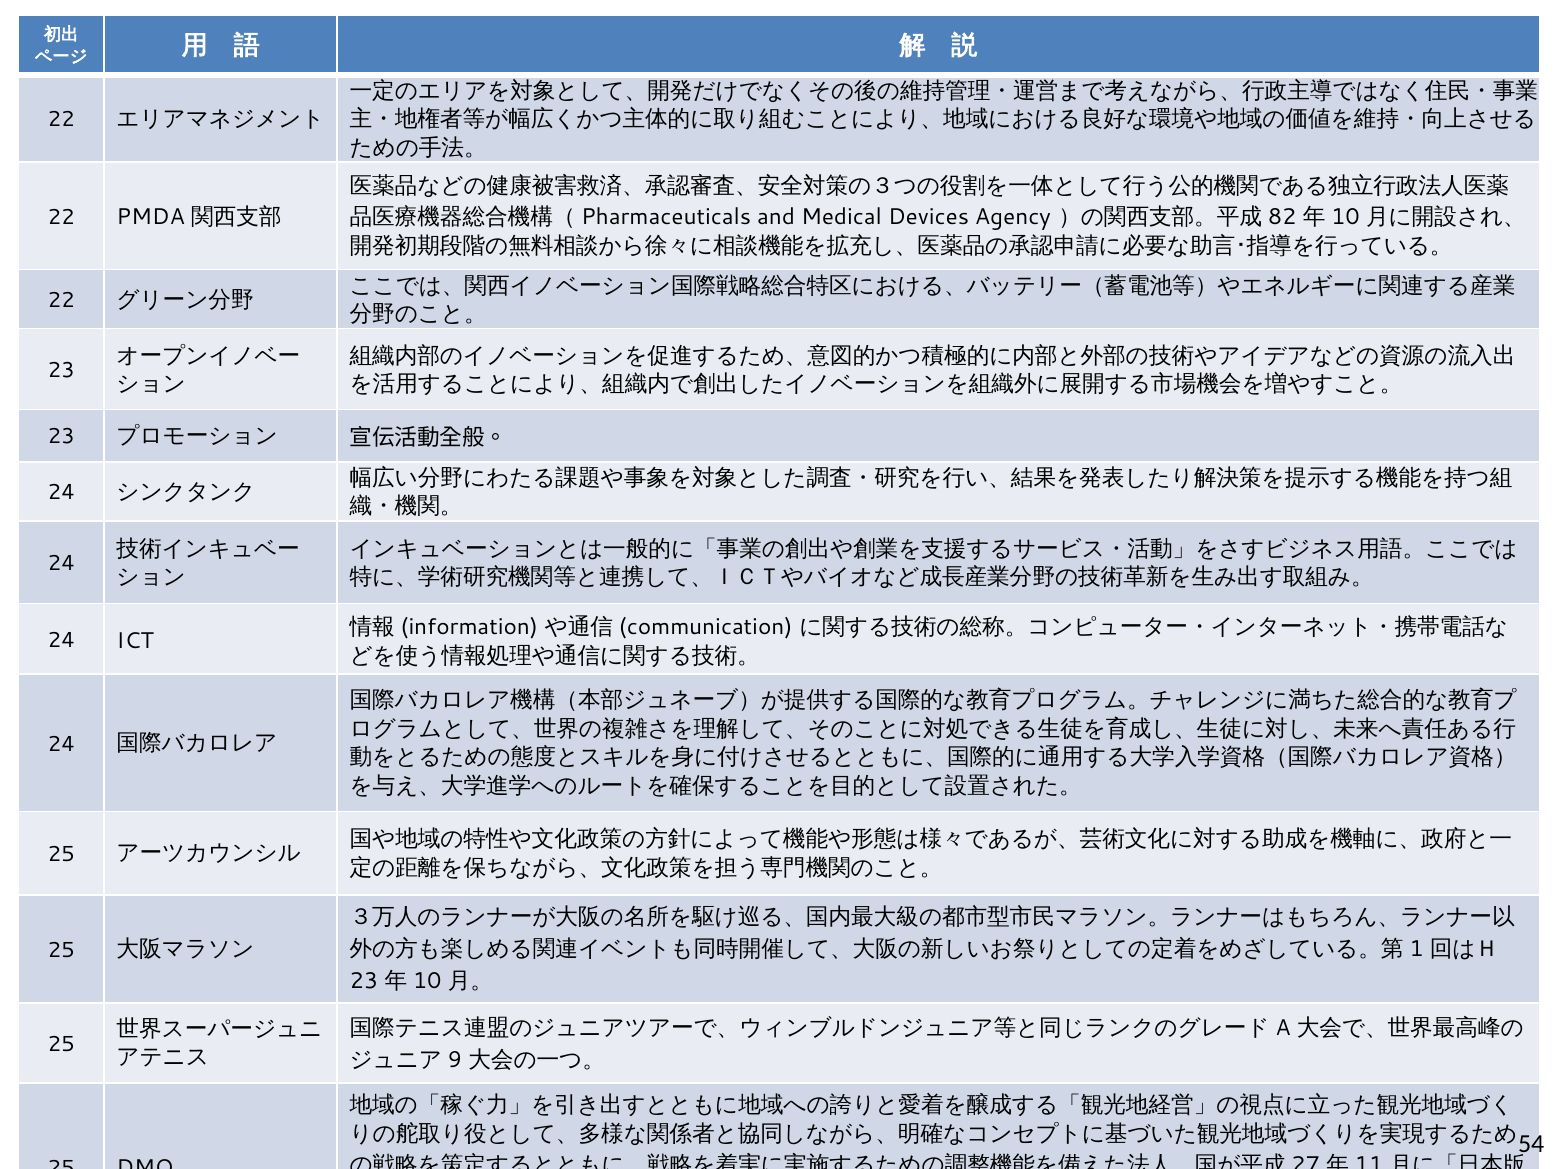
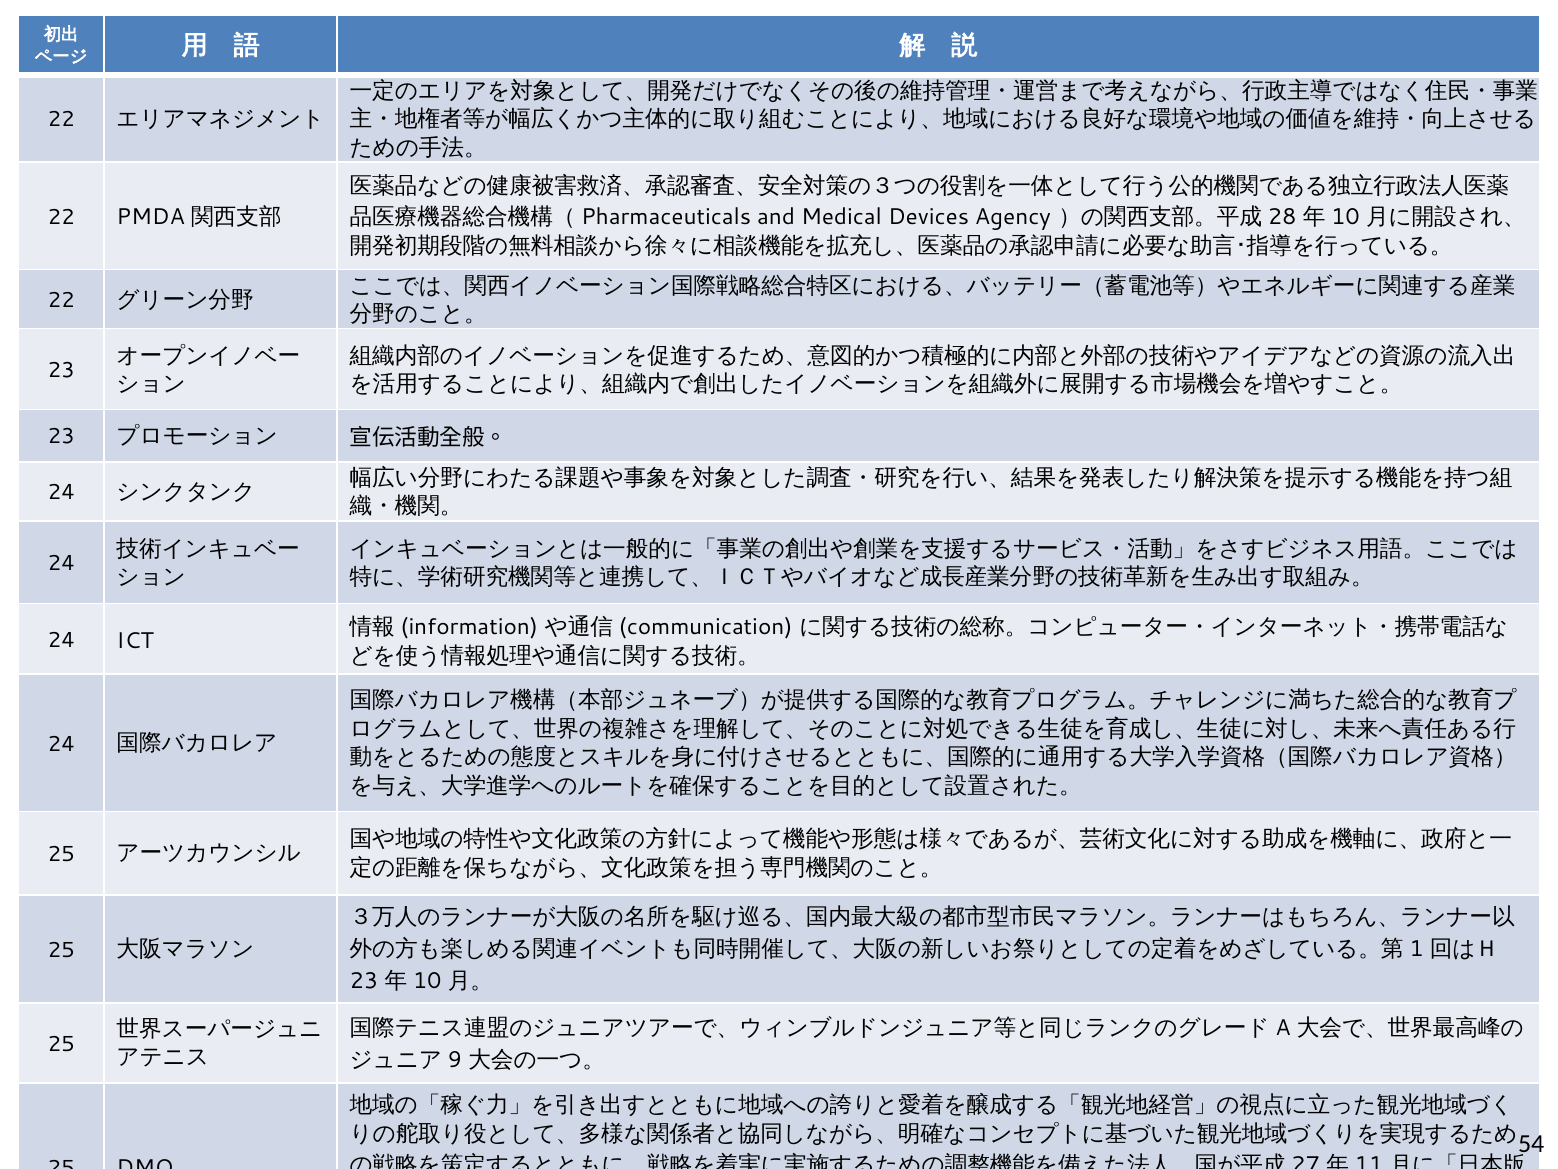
82: 82 -> 28
